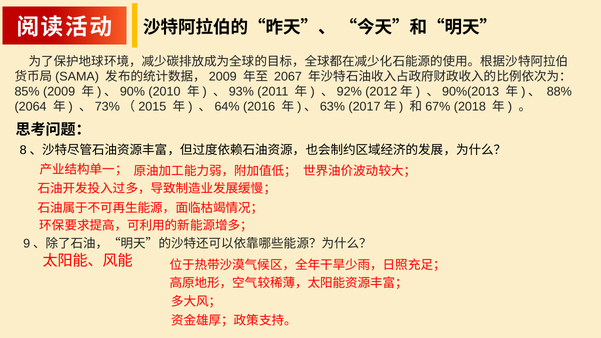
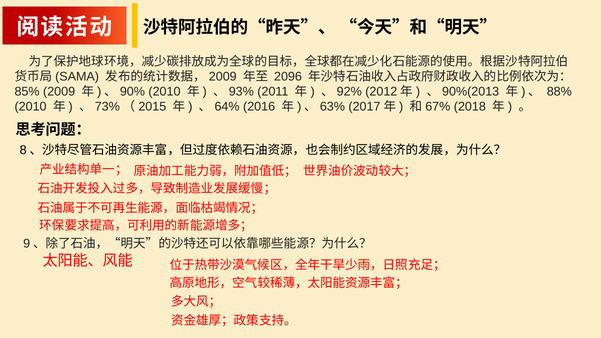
2067: 2067 -> 2096
2064 at (31, 107): 2064 -> 2010
